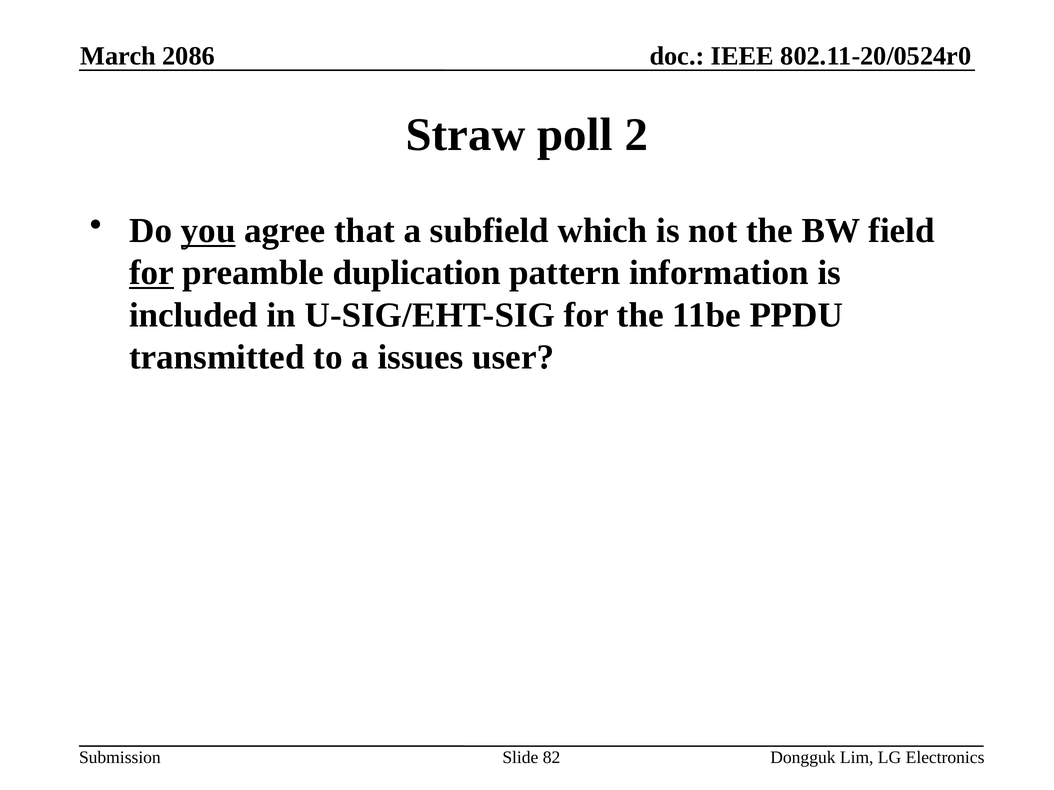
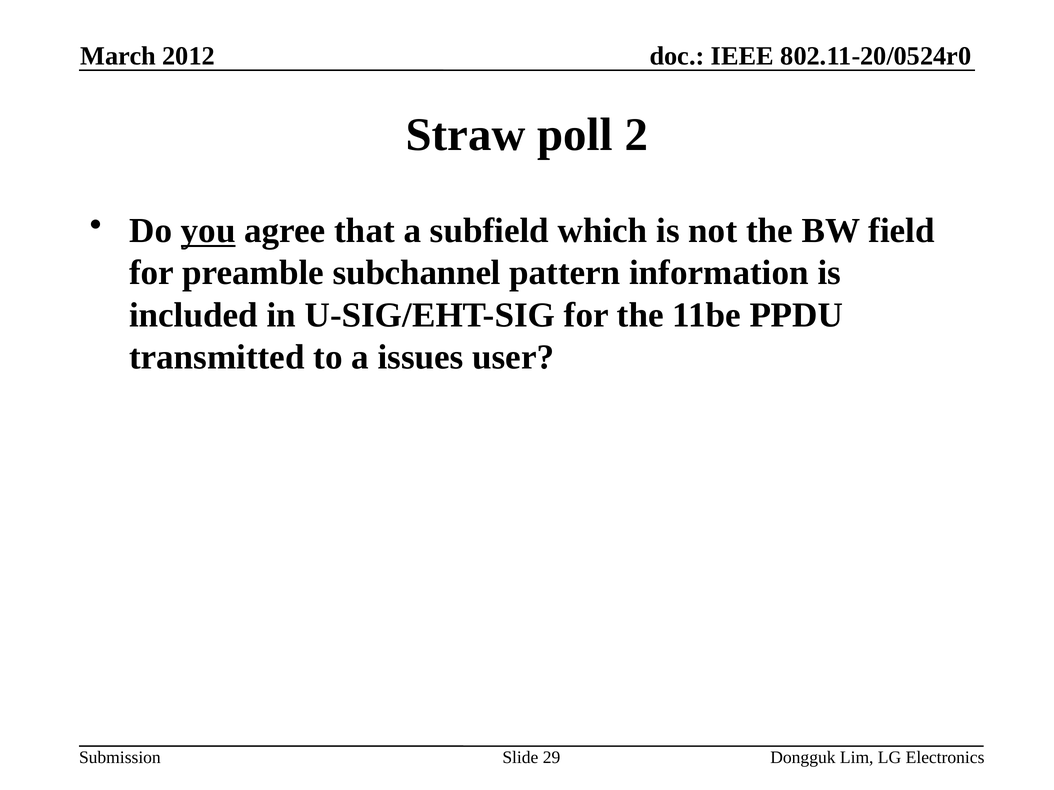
2086: 2086 -> 2012
for at (152, 273) underline: present -> none
duplication: duplication -> subchannel
82: 82 -> 29
